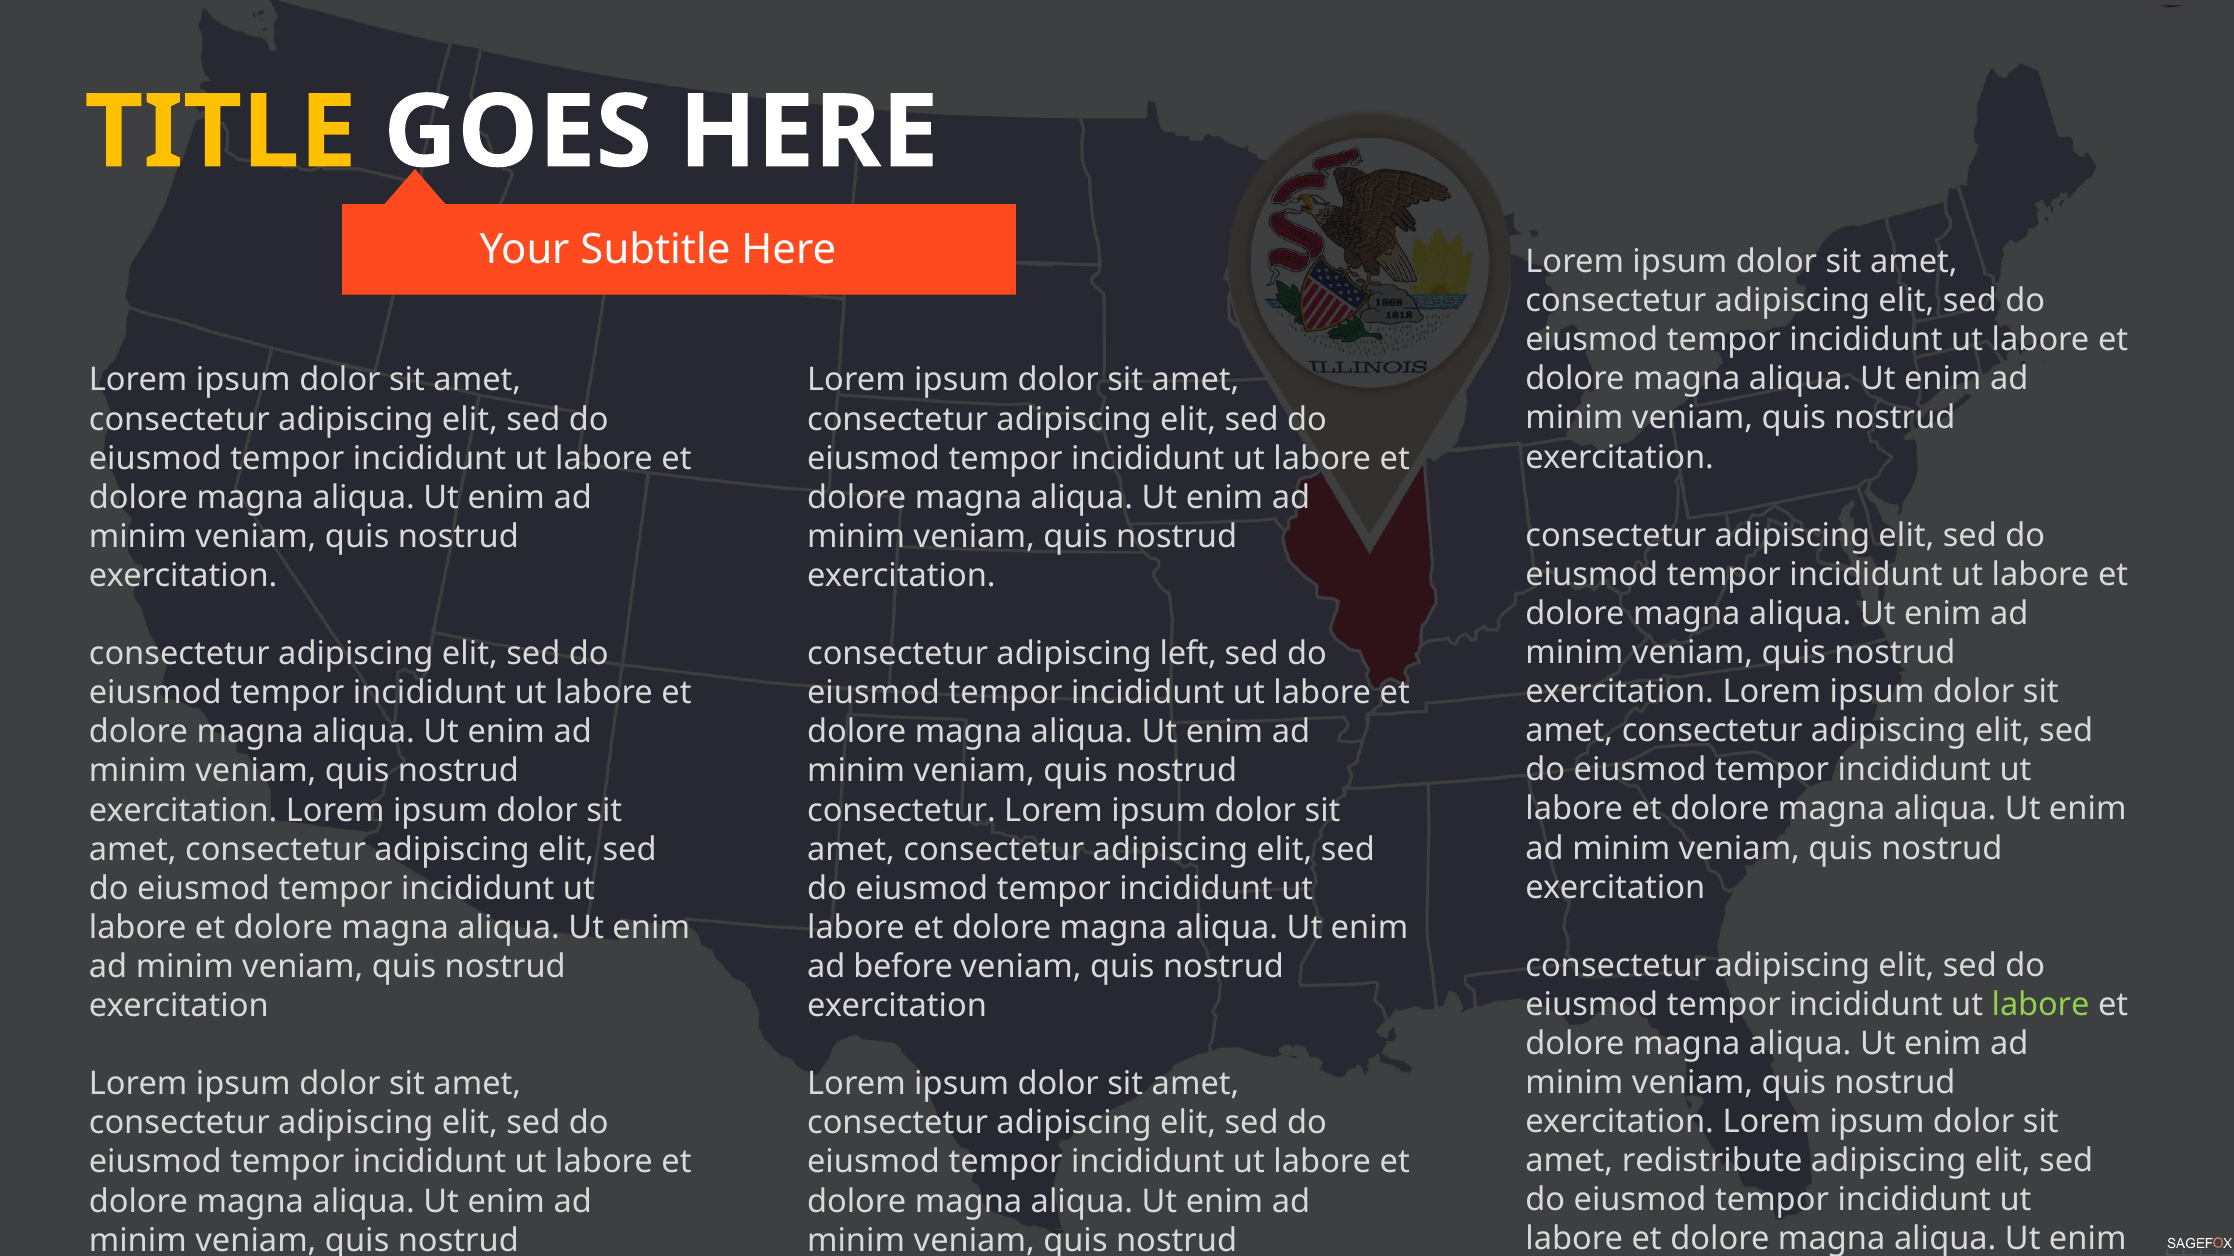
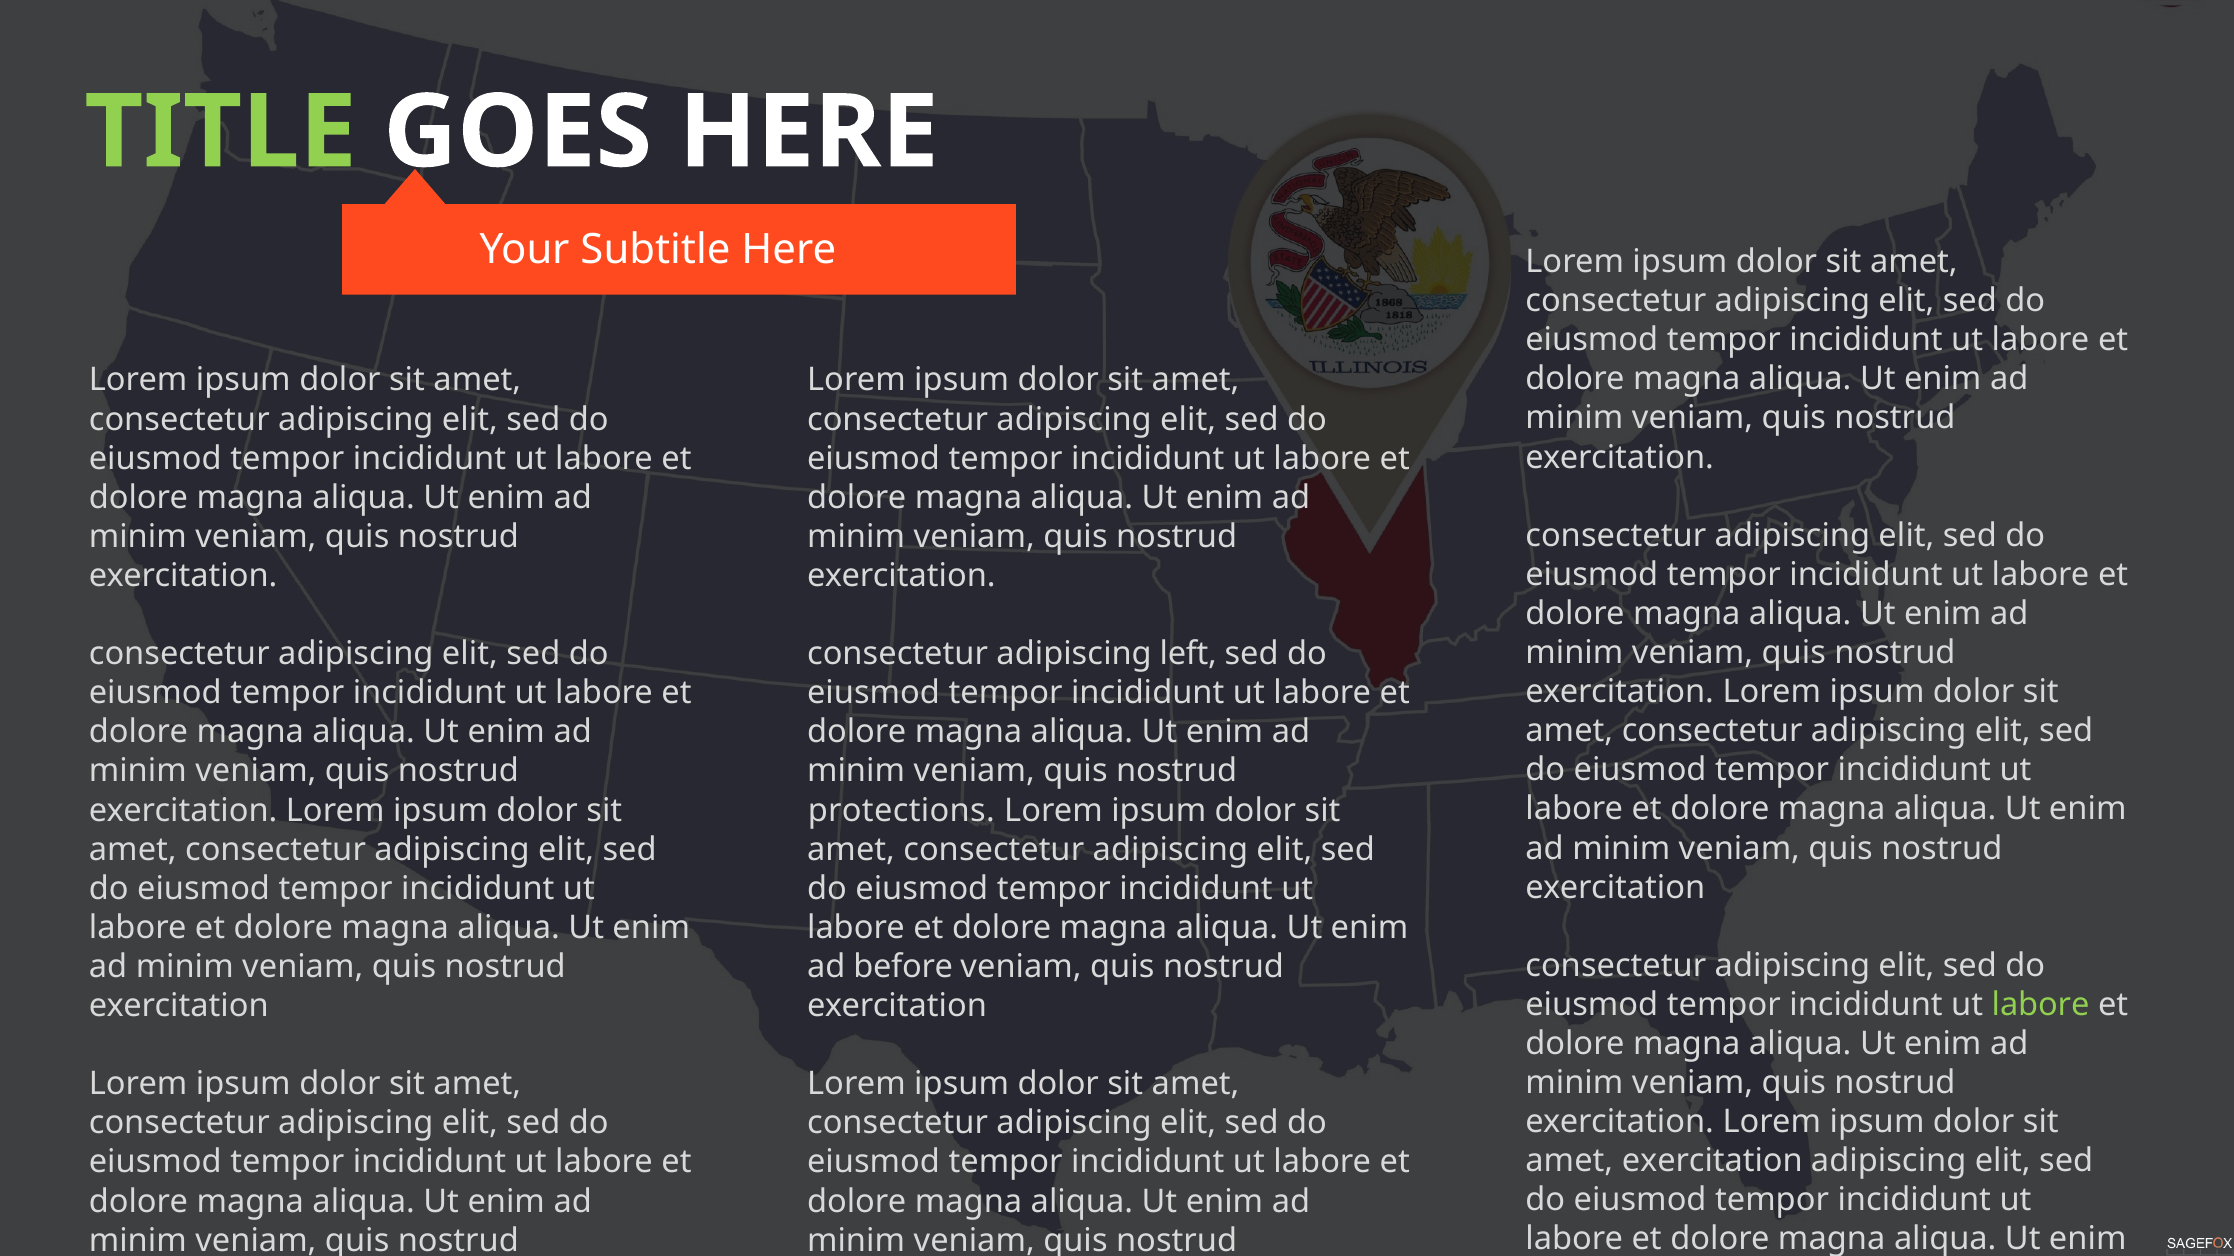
TITLE colour: yellow -> light green
consectetur at (901, 811): consectetur -> protections
amet redistribute: redistribute -> exercitation
